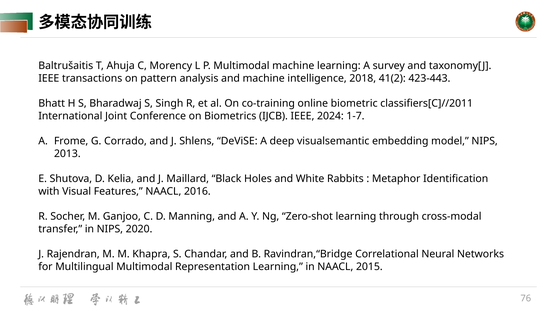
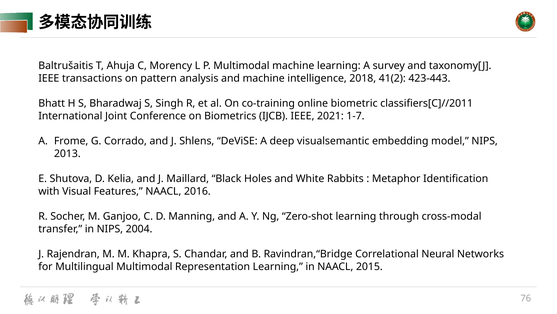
2024: 2024 -> 2021
2020: 2020 -> 2004
